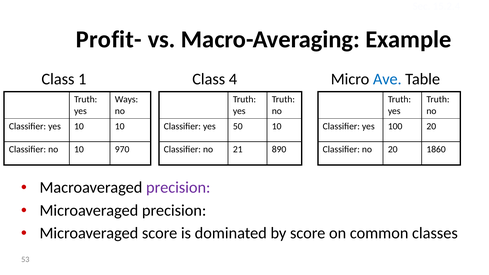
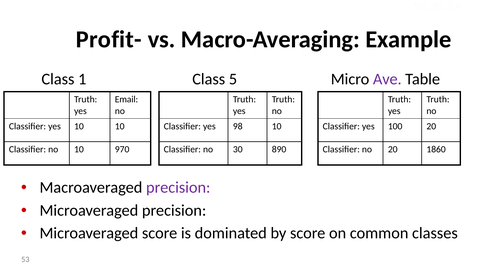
4: 4 -> 5
Ave colour: blue -> purple
Ways: Ways -> Email
50: 50 -> 98
21: 21 -> 30
